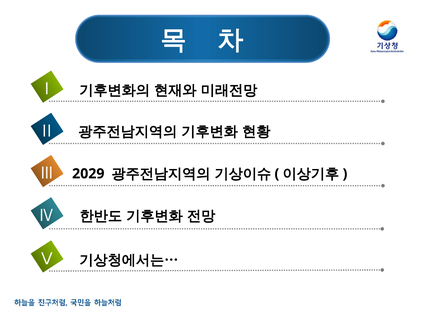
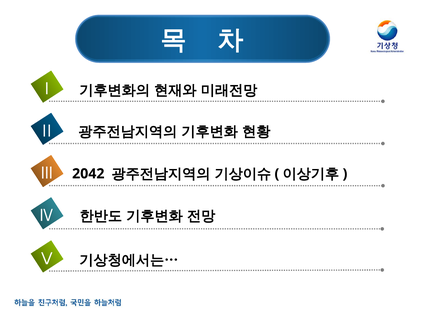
2029: 2029 -> 2042
